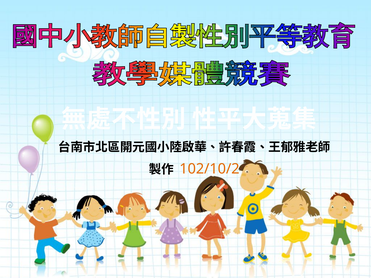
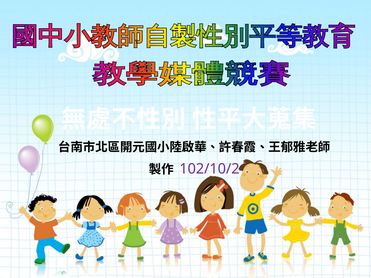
102/10/2 colour: orange -> purple
